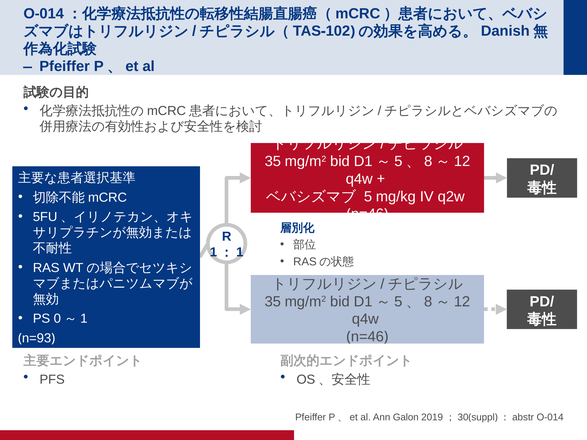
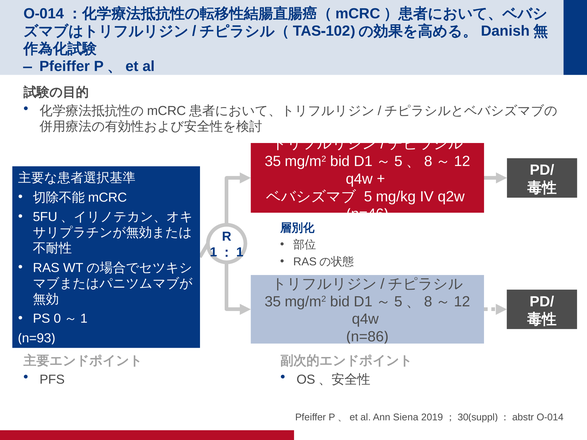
n=46 at (367, 337): n=46 -> n=86
Galon: Galon -> Siena
